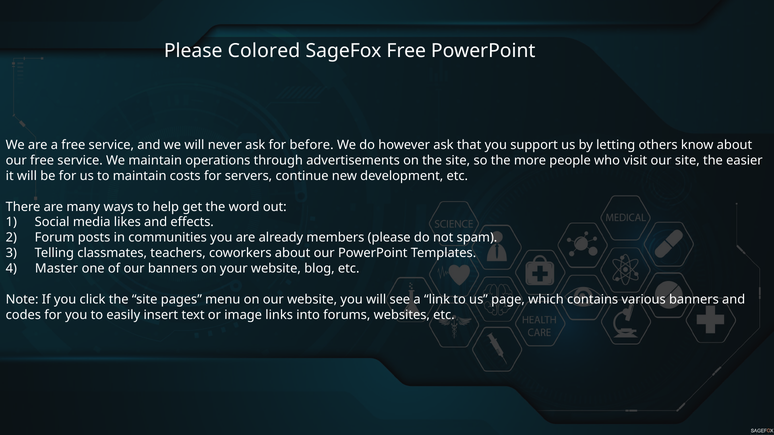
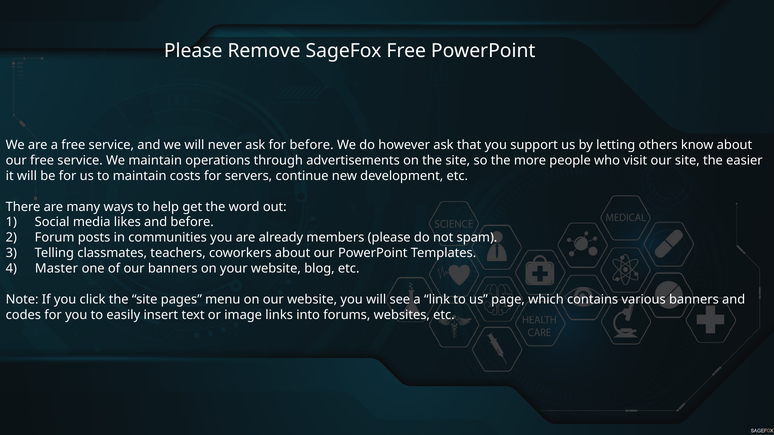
Colored: Colored -> Remove
and effects: effects -> before
